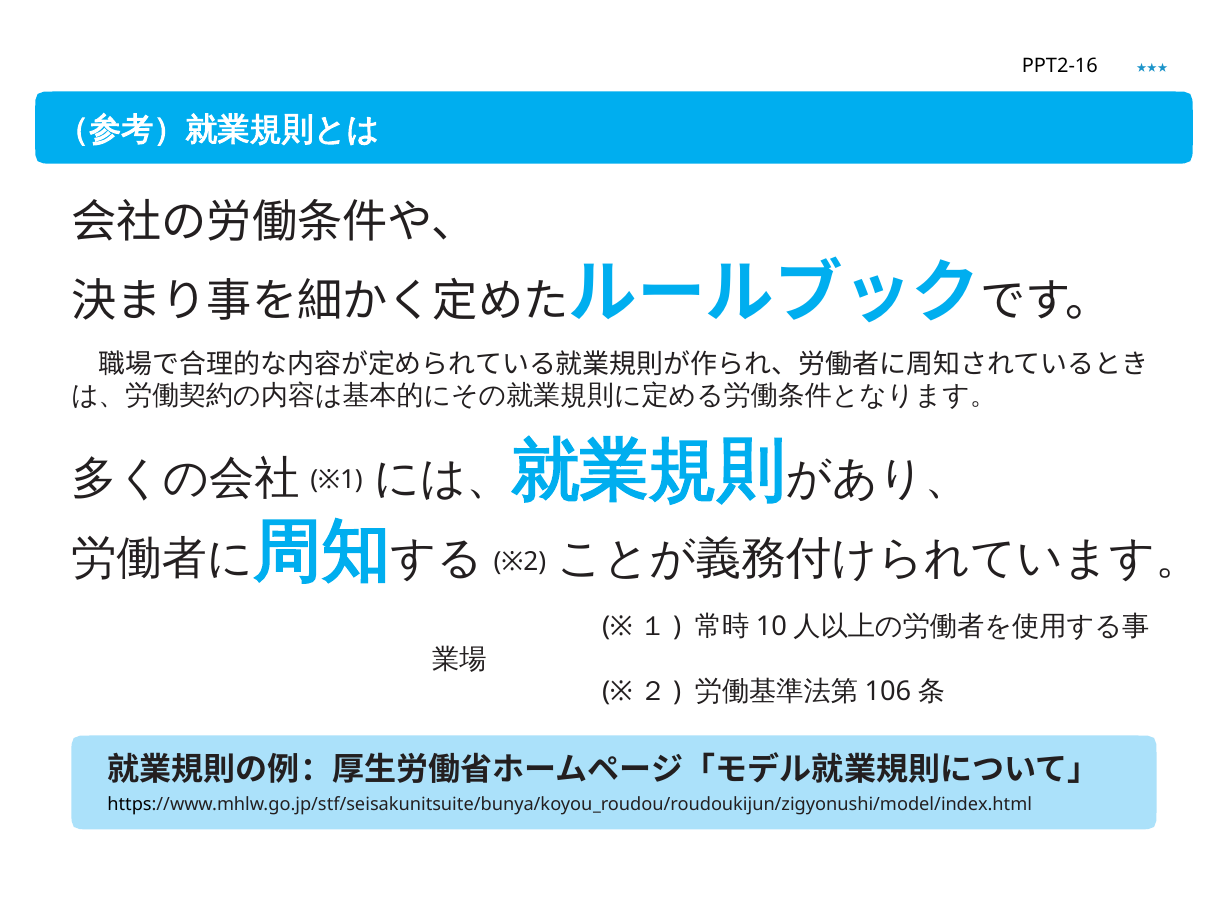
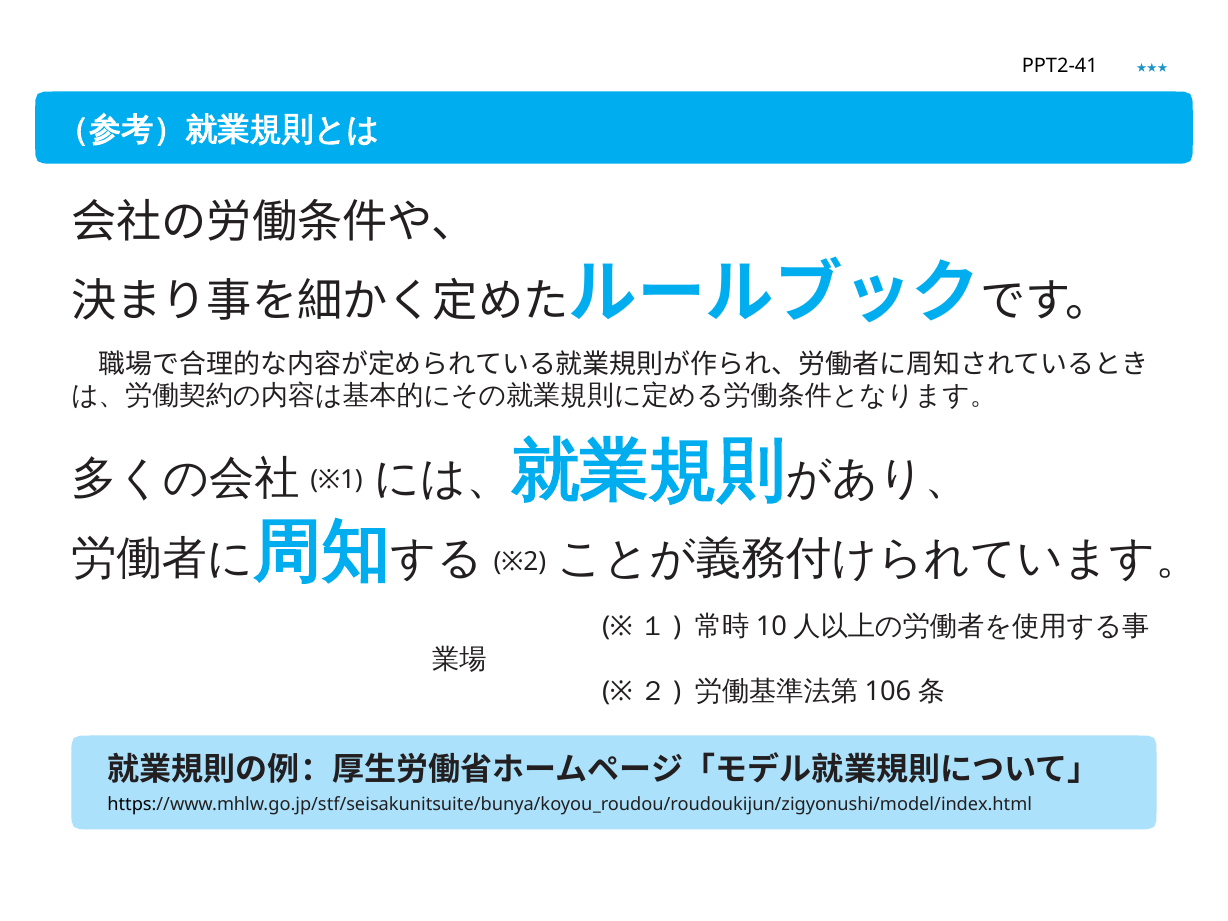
PPT2-16: PPT2-16 -> PPT2-41
